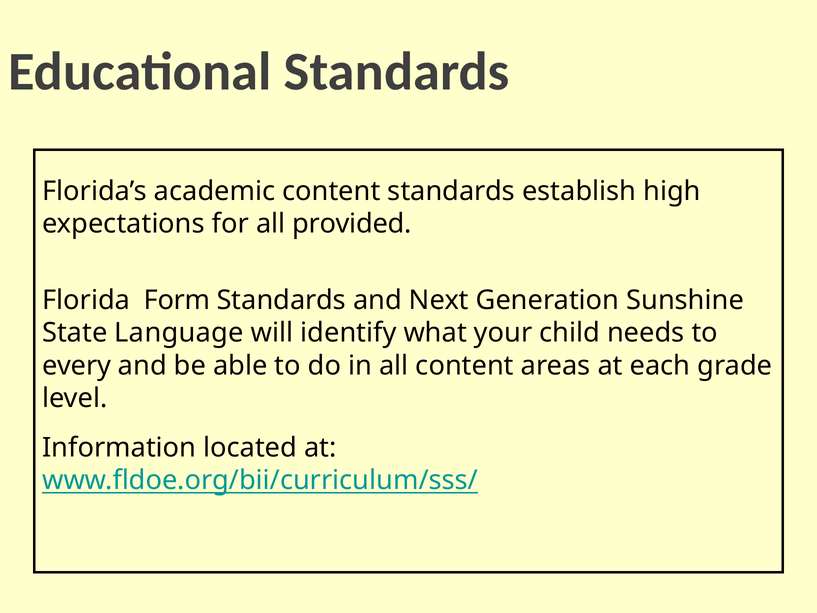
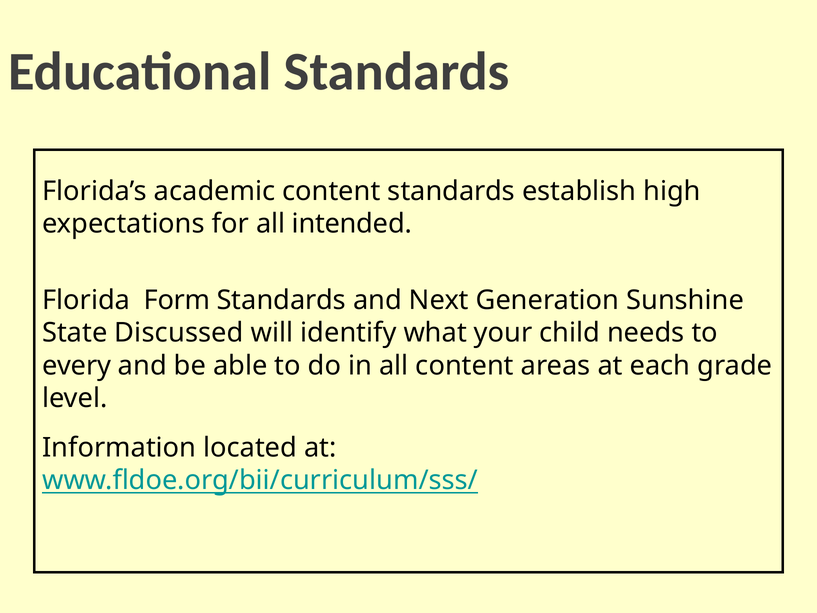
provided: provided -> intended
Language: Language -> Discussed
